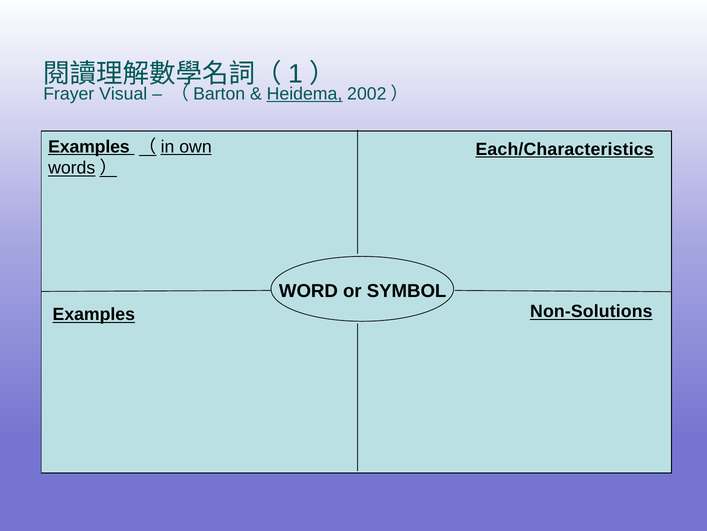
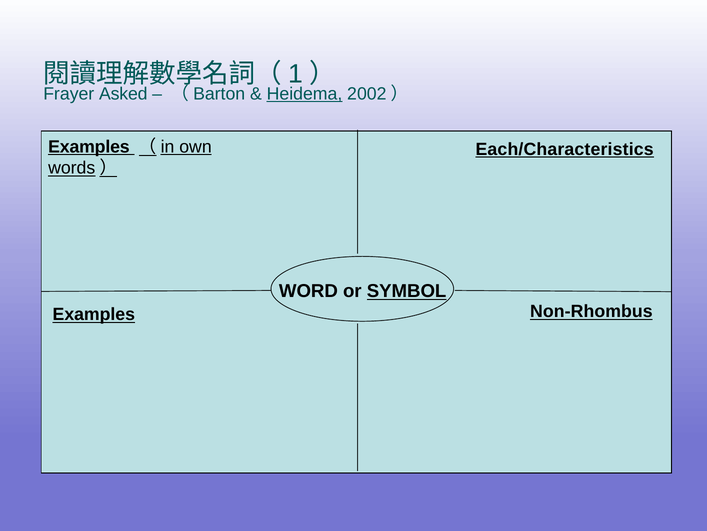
Visual: Visual -> Asked
SYMBOL underline: none -> present
Non-Solutions: Non-Solutions -> Non-Rhombus
